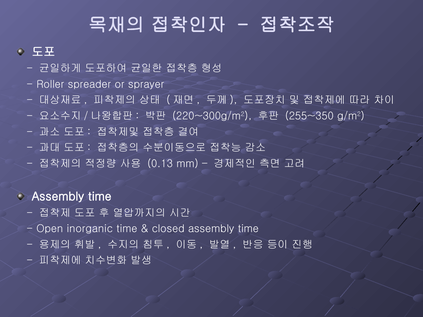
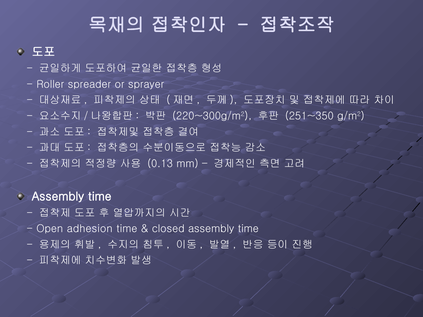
255~350: 255~350 -> 251~350
inorganic: inorganic -> adhesion
